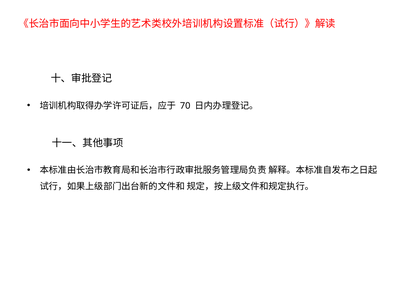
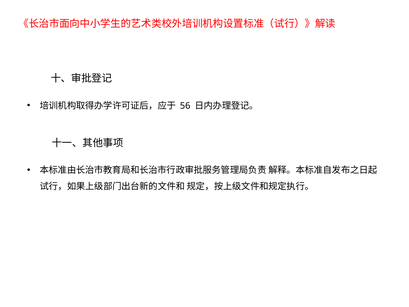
70: 70 -> 56
